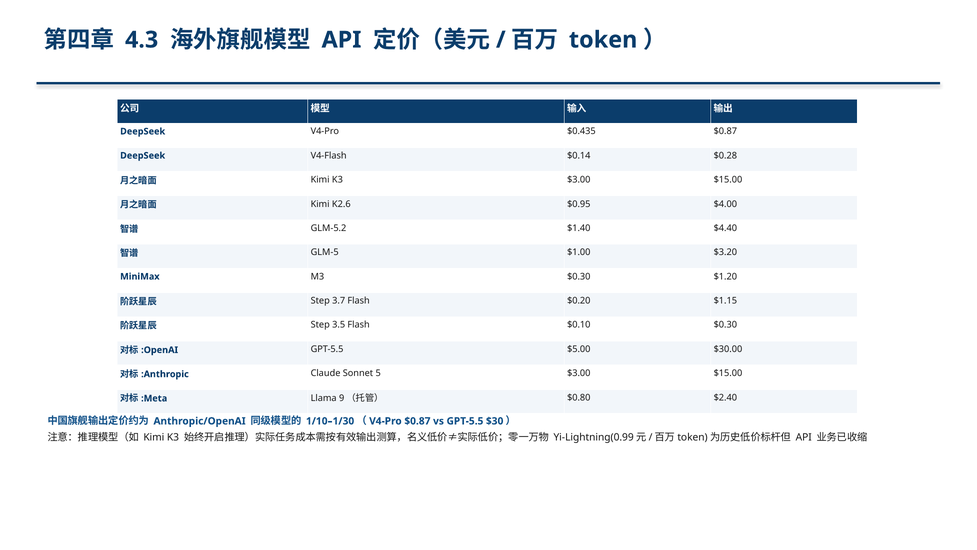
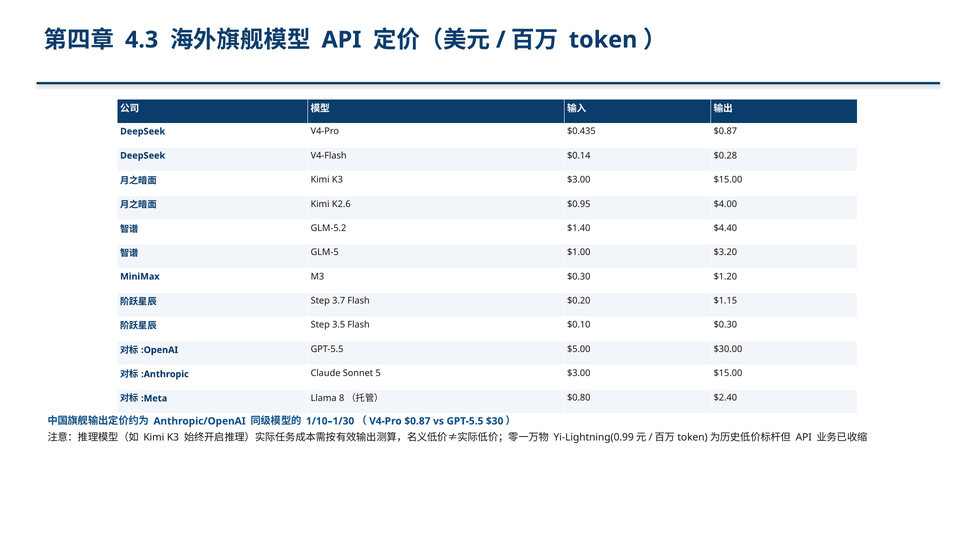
9: 9 -> 8
